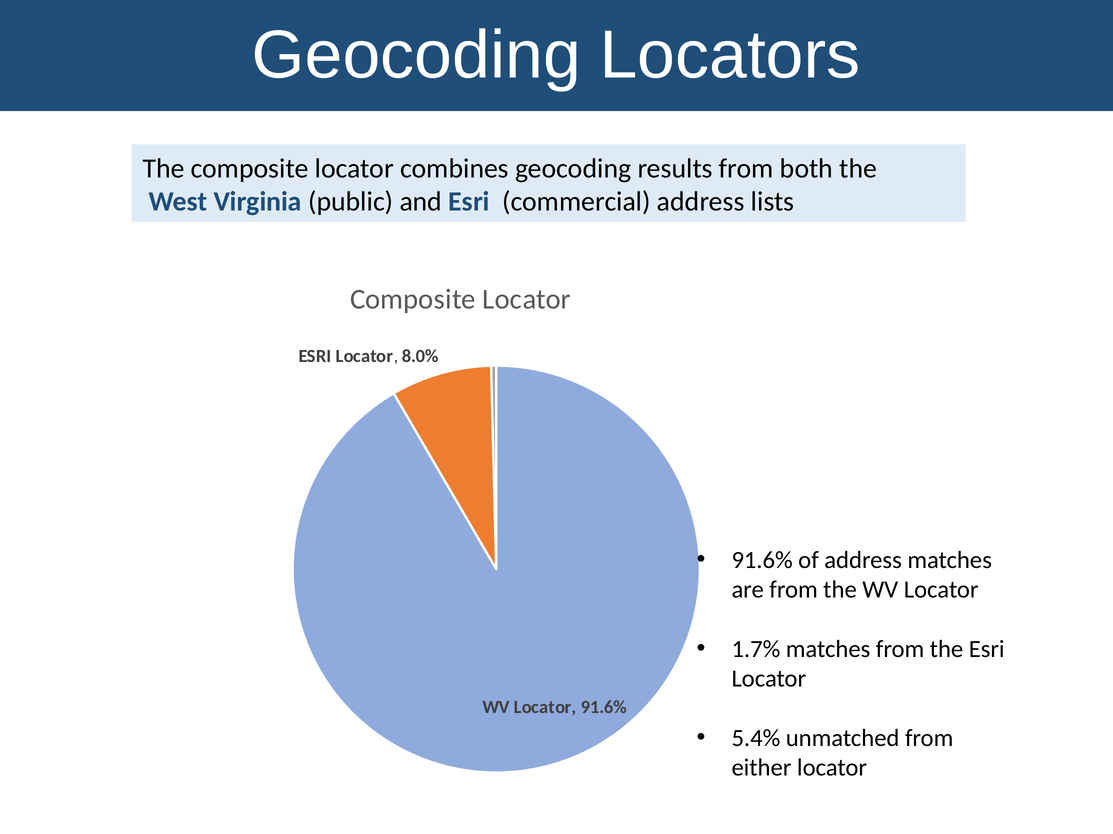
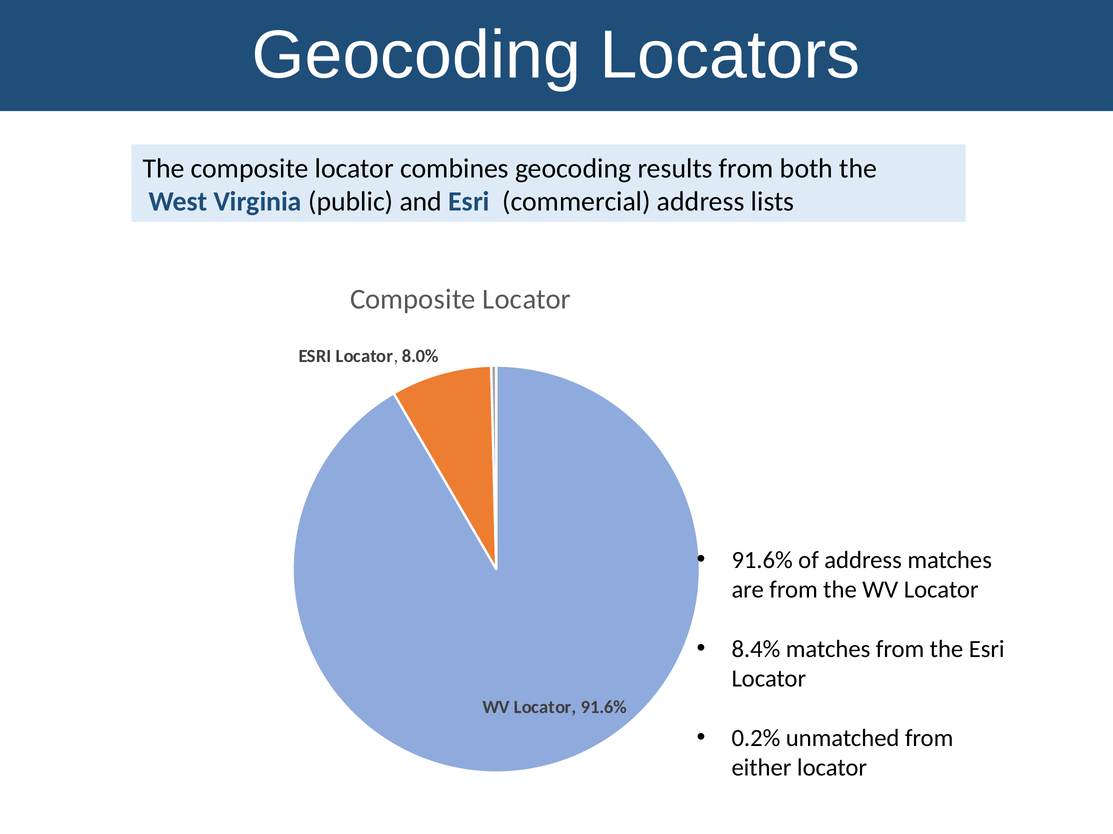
1.7%: 1.7% -> 8.4%
5.4%: 5.4% -> 0.2%
